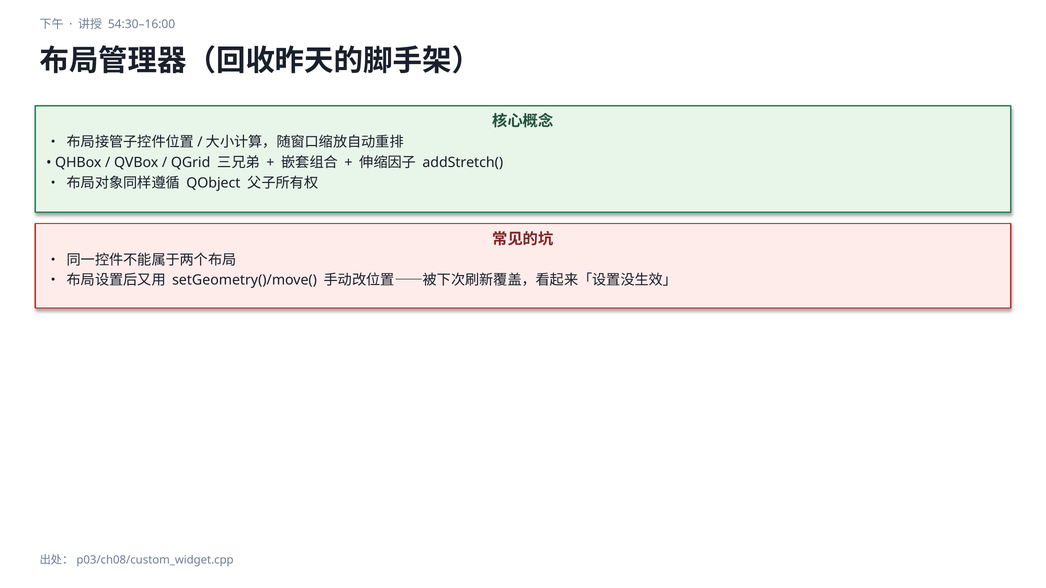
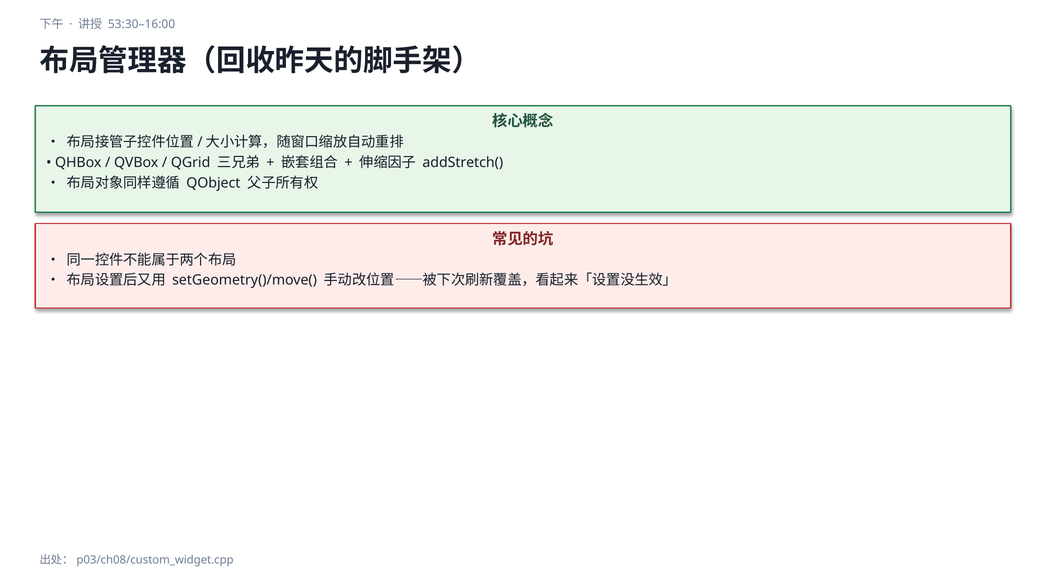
54:30–16:00: 54:30–16:00 -> 53:30–16:00
